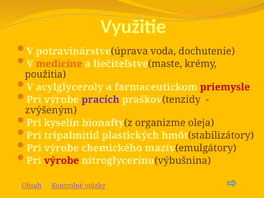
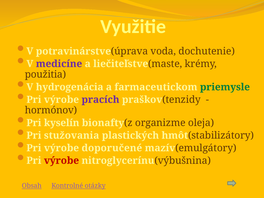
medicíne colour: orange -> purple
acylglyceroly: acylglyceroly -> hydrogenácia
priemysle colour: red -> green
zvýšeným: zvýšeným -> hormónov
tripalmitid: tripalmitid -> stužovania
chemického: chemického -> doporučené
